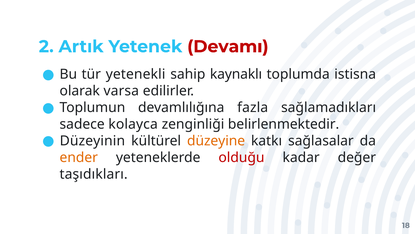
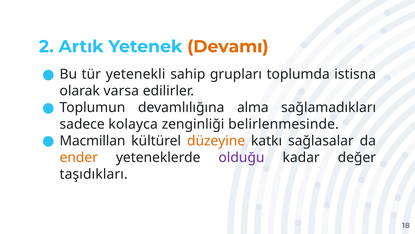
Devamı colour: red -> orange
kaynaklı: kaynaklı -> grupları
fazla: fazla -> alma
belirlenmektedir: belirlenmektedir -> belirlenmesinde
Düzeyinin: Düzeyinin -> Macmillan
olduğu colour: red -> purple
